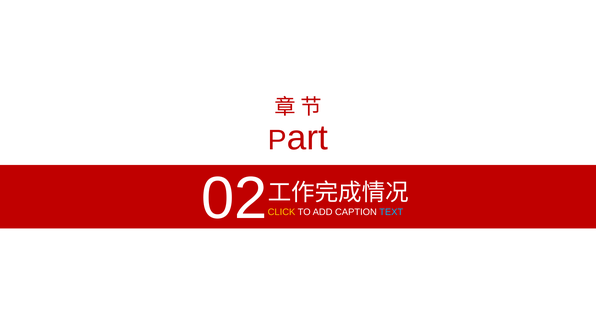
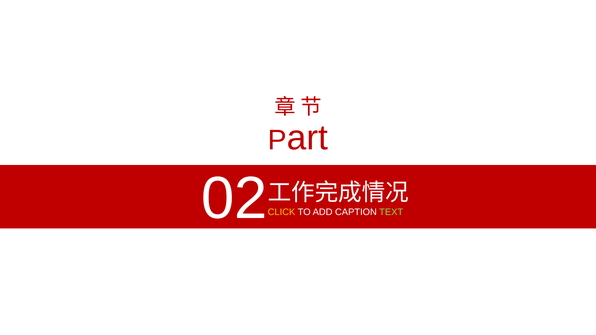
TEXT colour: light blue -> light green
